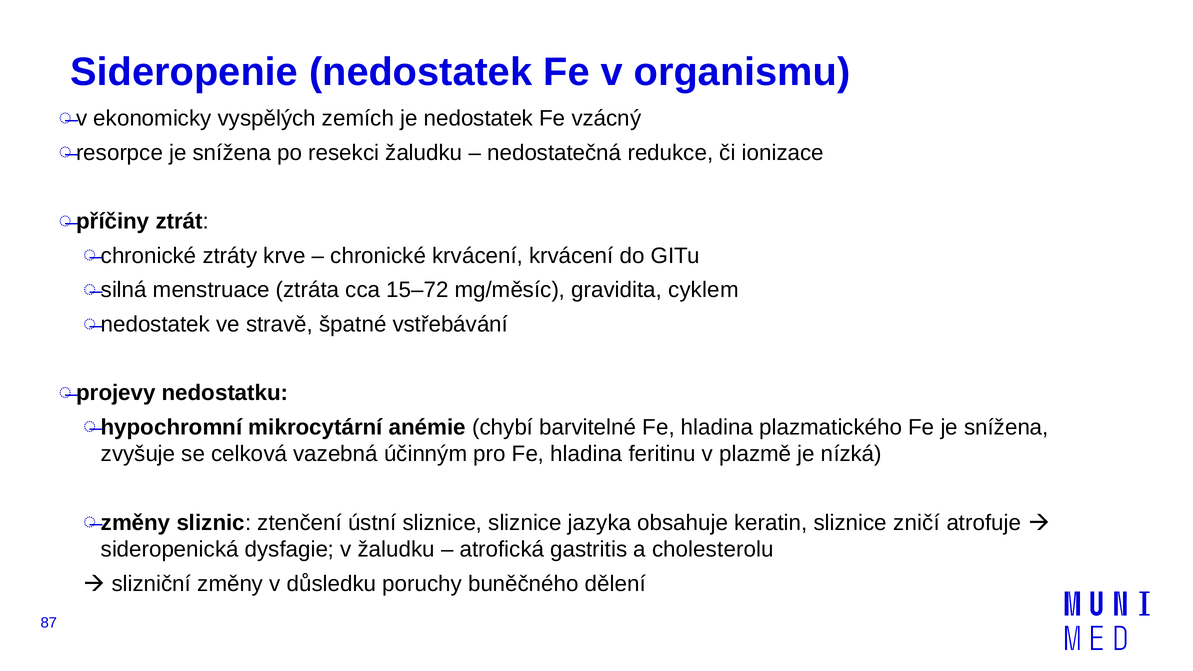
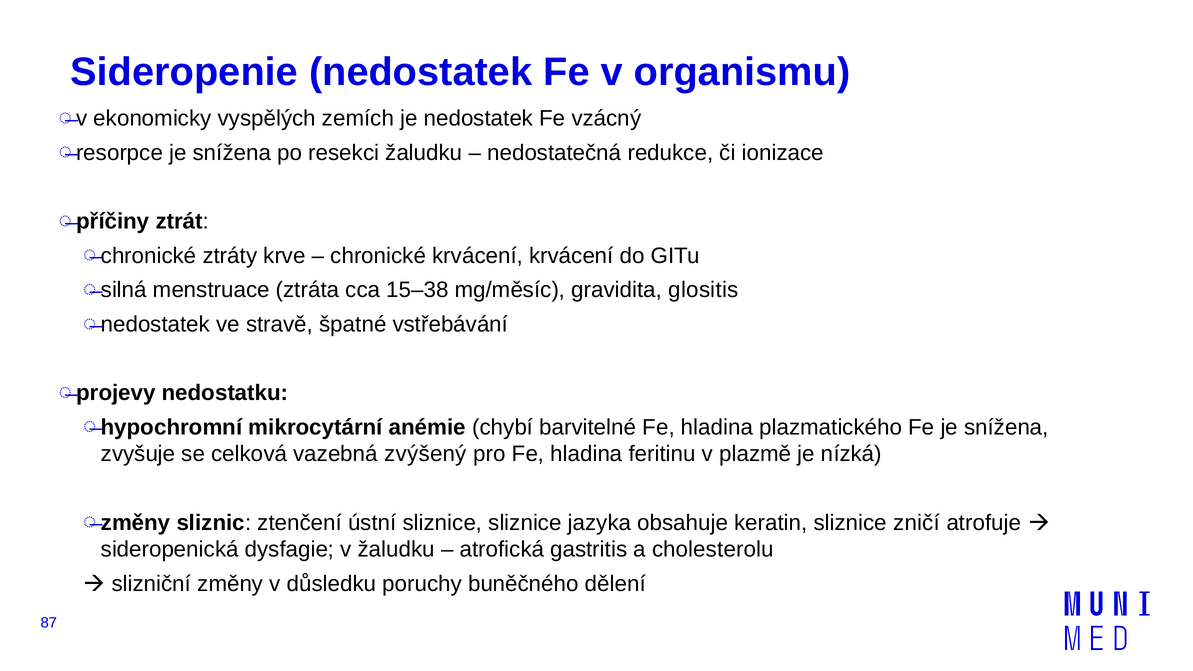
15–72: 15–72 -> 15–38
cyklem: cyklem -> glositis
účinným: účinným -> zvýšený
